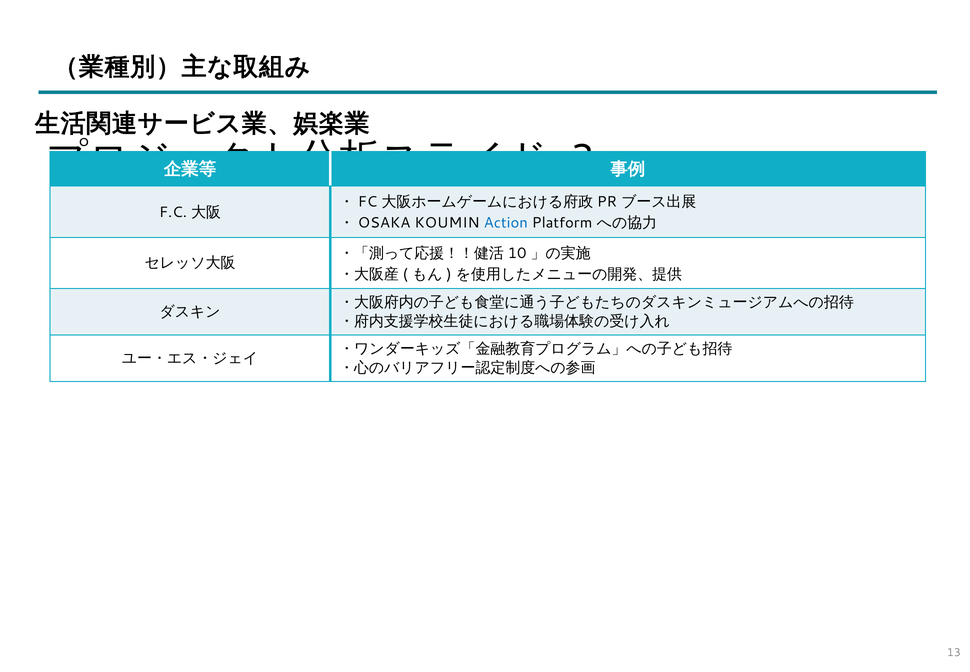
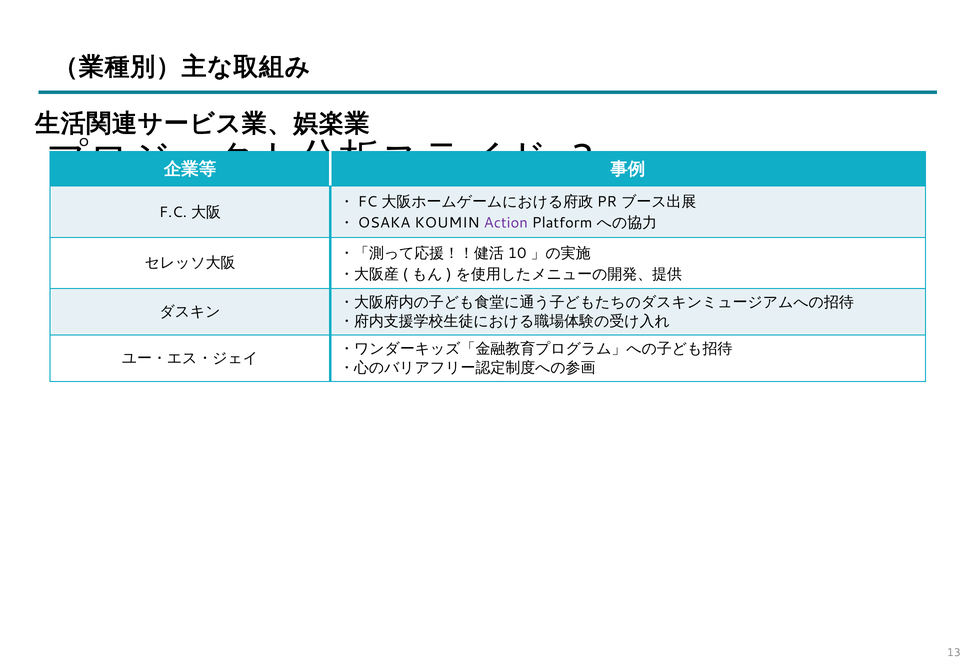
Action colour: blue -> purple
